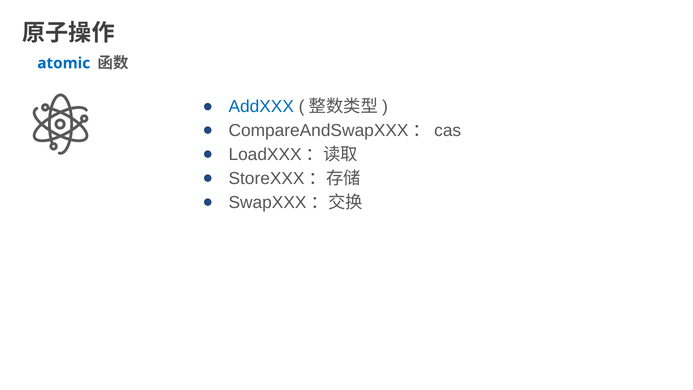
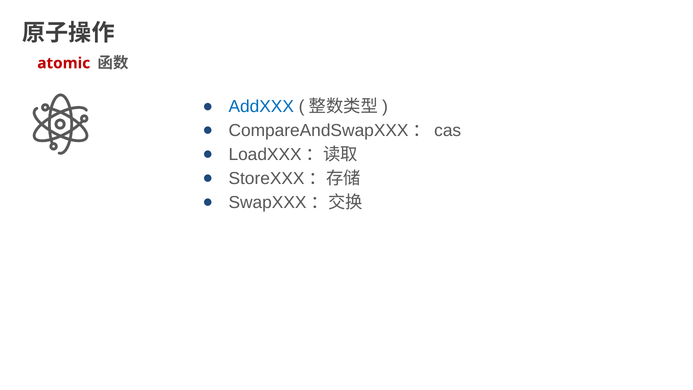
atomic colour: blue -> red
